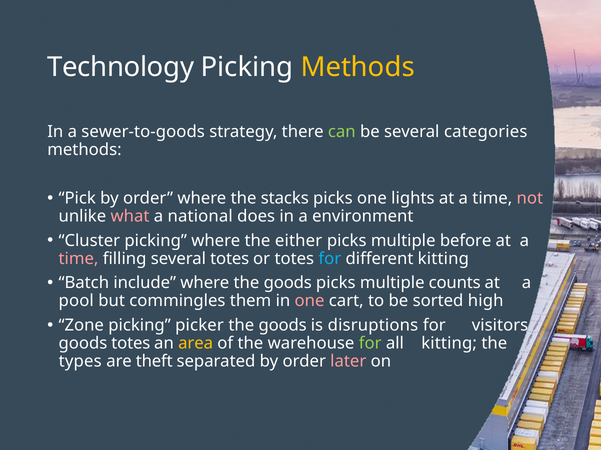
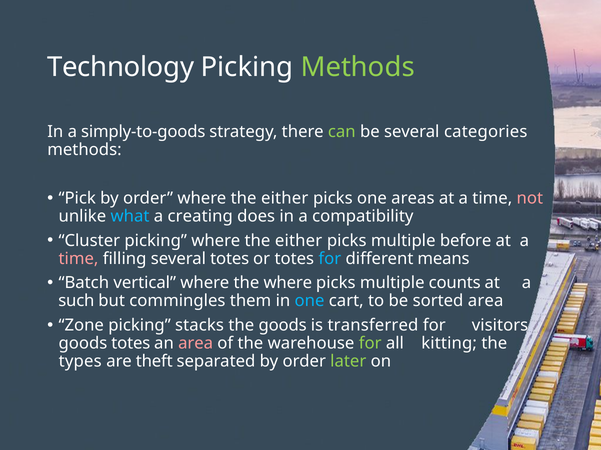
Methods at (358, 67) colour: yellow -> light green
sewer-to-goods: sewer-to-goods -> simply-to-goods
order where the stacks: stacks -> either
lights: lights -> areas
what colour: pink -> light blue
national: national -> creating
environment: environment -> compatibility
different kitting: kitting -> means
include: include -> vertical
where the goods: goods -> where
pool: pool -> such
one at (310, 301) colour: pink -> light blue
sorted high: high -> area
picker: picker -> stacks
disruptions: disruptions -> transferred
area at (196, 344) colour: yellow -> pink
later colour: pink -> light green
